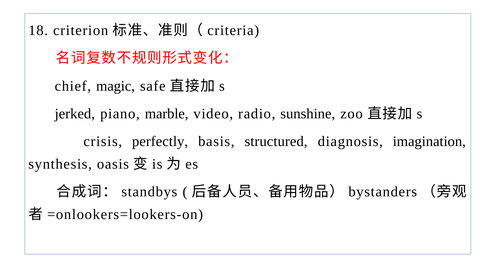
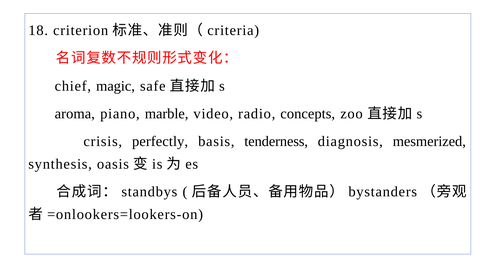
jerked: jerked -> aroma
sunshine: sunshine -> concepts
structured: structured -> tenderness
imagination: imagination -> mesmerized
